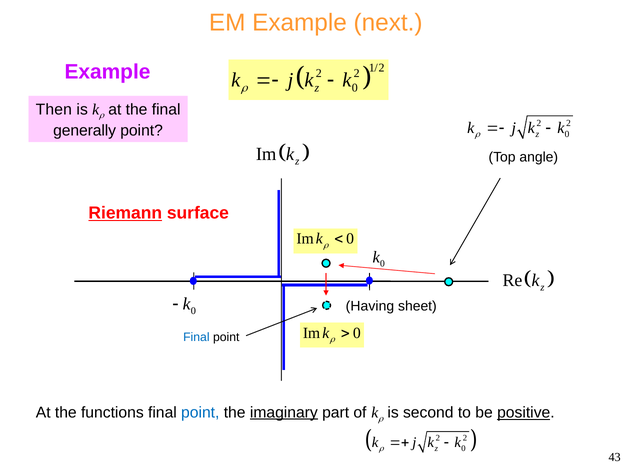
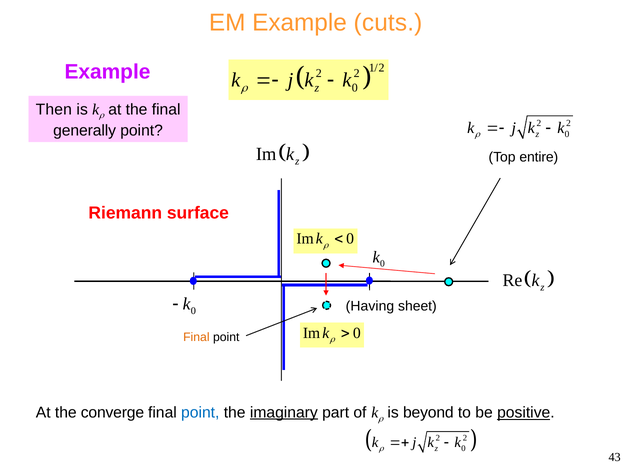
next: next -> cuts
angle: angle -> entire
Riemann underline: present -> none
Final at (196, 337) colour: blue -> orange
functions: functions -> converge
second: second -> beyond
